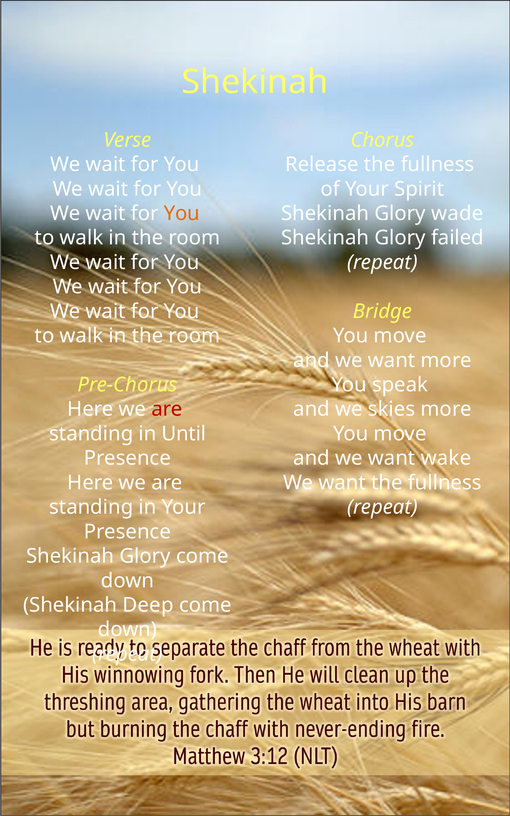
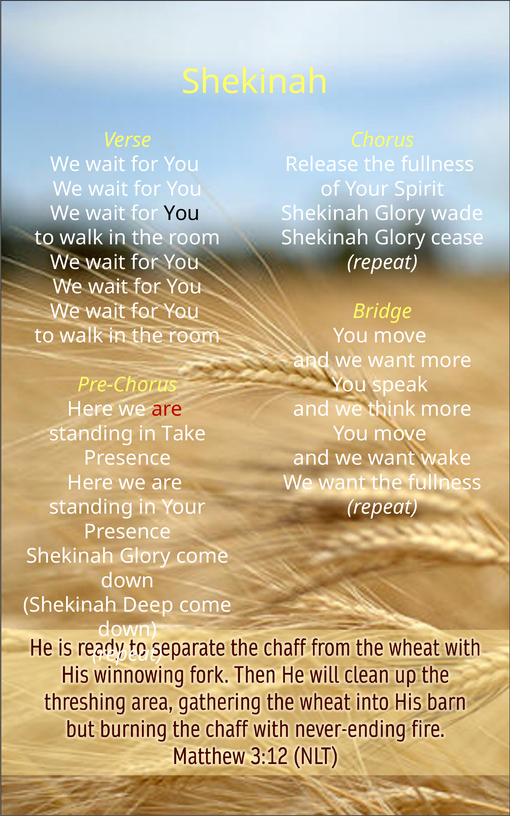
You at (182, 213) colour: orange -> black
failed: failed -> cease
skies: skies -> think
Until: Until -> Take
